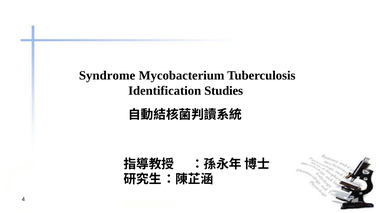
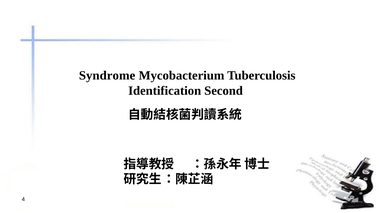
Studies: Studies -> Second
